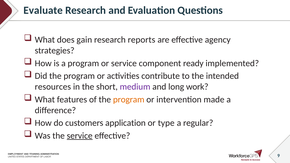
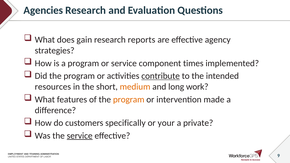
Evaluate: Evaluate -> Agencies
ready: ready -> times
contribute underline: none -> present
medium colour: purple -> orange
application: application -> specifically
type: type -> your
regular: regular -> private
